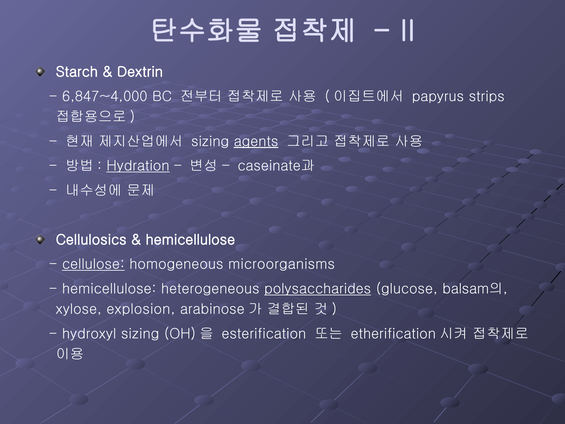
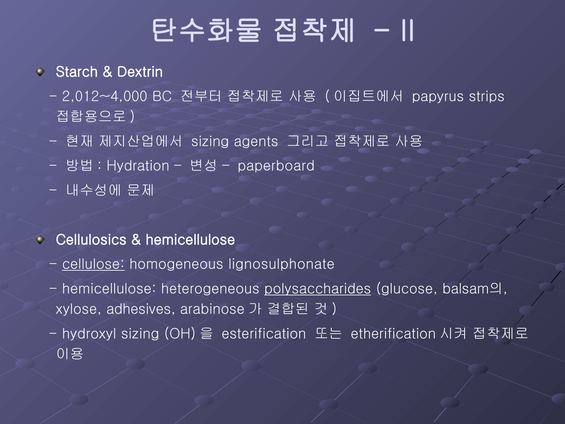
6,847~4,000: 6,847~4,000 -> 2,012~4,000
agents underline: present -> none
Hydration underline: present -> none
caseinate과: caseinate과 -> paperboard
microorganisms: microorganisms -> lignosulphonate
explosion: explosion -> adhesives
